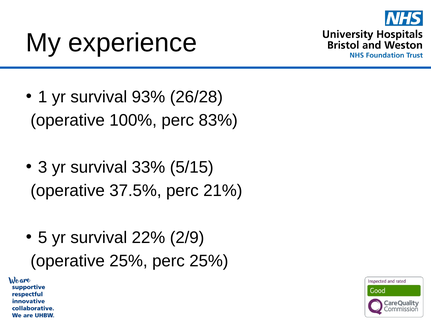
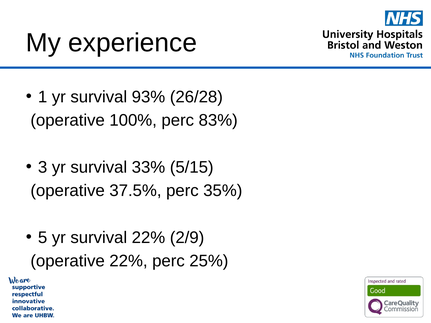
21%: 21% -> 35%
operative 25%: 25% -> 22%
